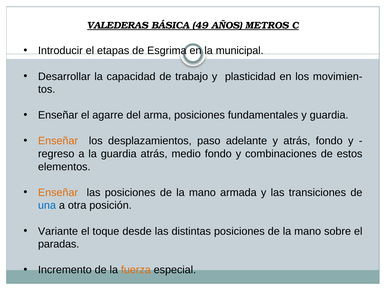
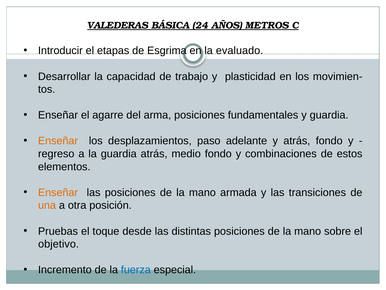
49: 49 -> 24
municipal: municipal -> evaluado
una colour: blue -> orange
Variante: Variante -> Pruebas
paradas: paradas -> objetivo
fuerza colour: orange -> blue
